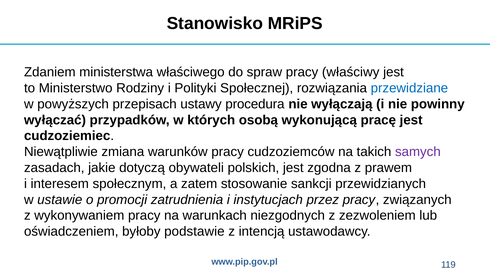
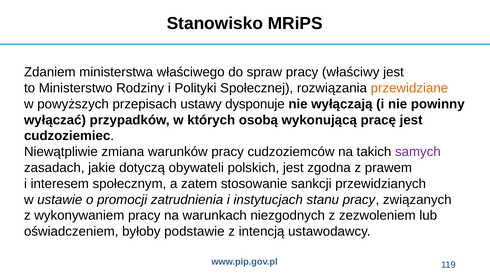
przewidziane colour: blue -> orange
procedura: procedura -> dysponuje
przez: przez -> stanu
